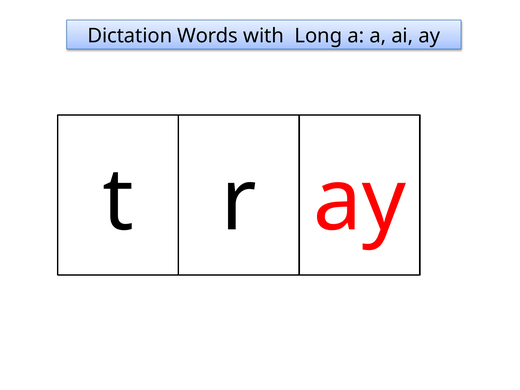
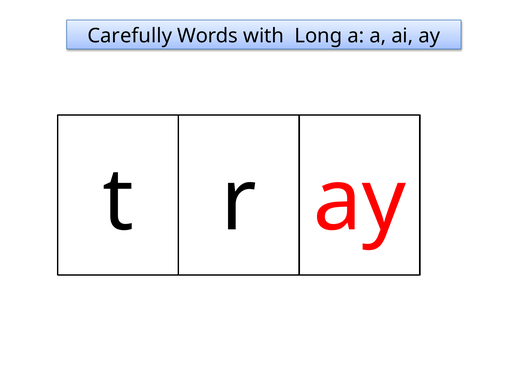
Dictation: Dictation -> Carefully
